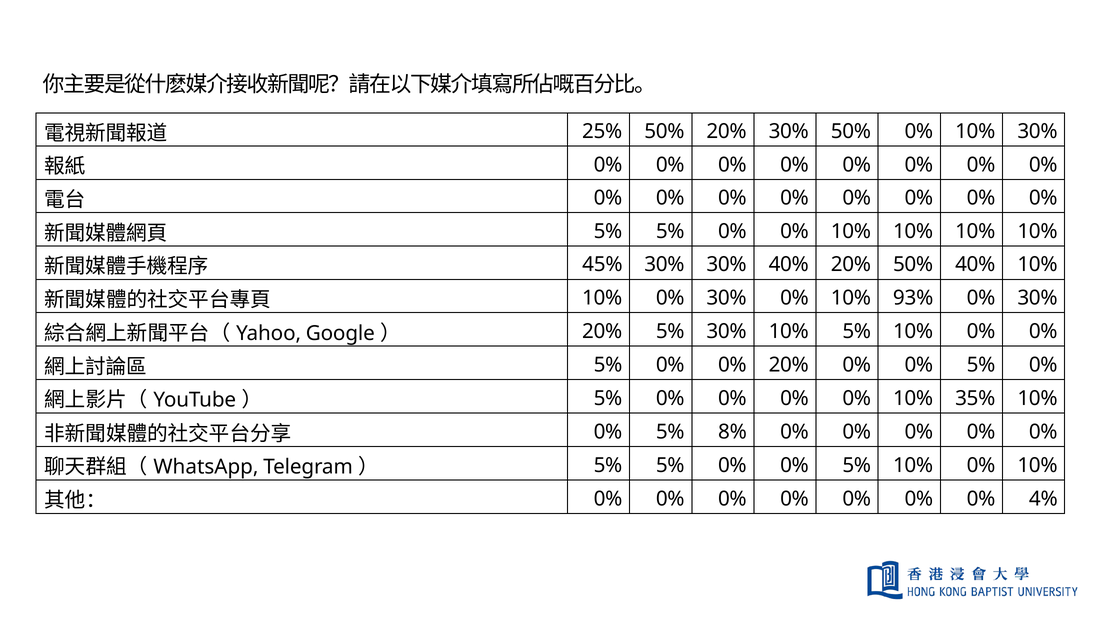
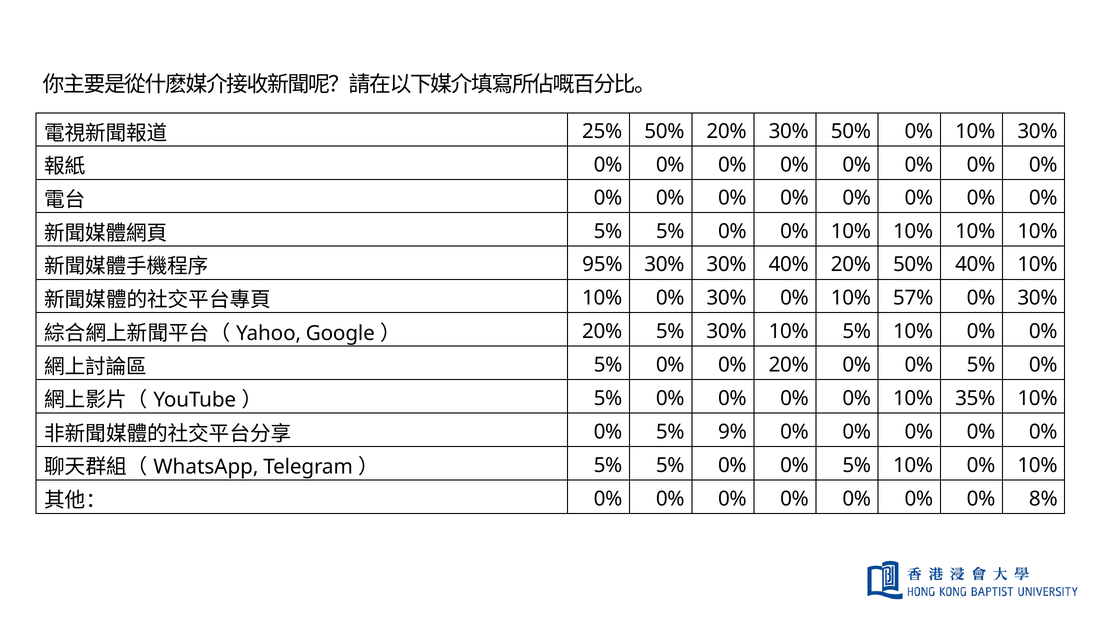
45%: 45% -> 95%
93%: 93% -> 57%
8%: 8% -> 9%
4%: 4% -> 8%
